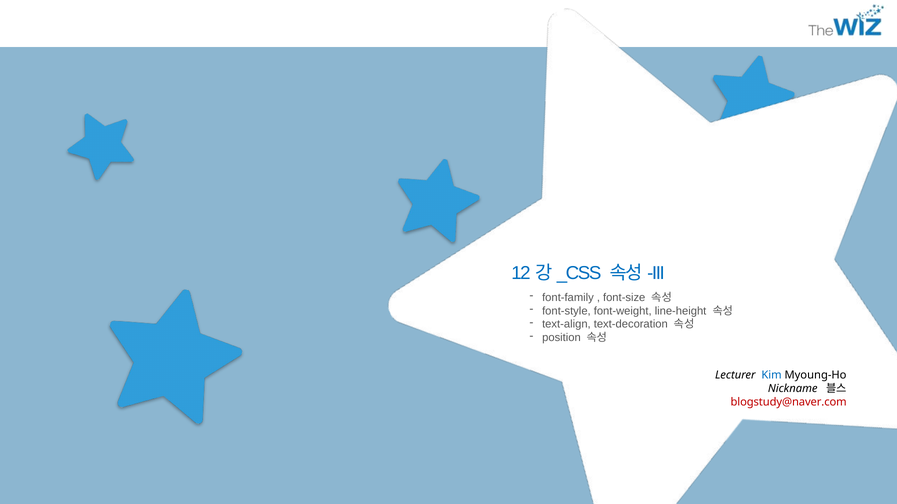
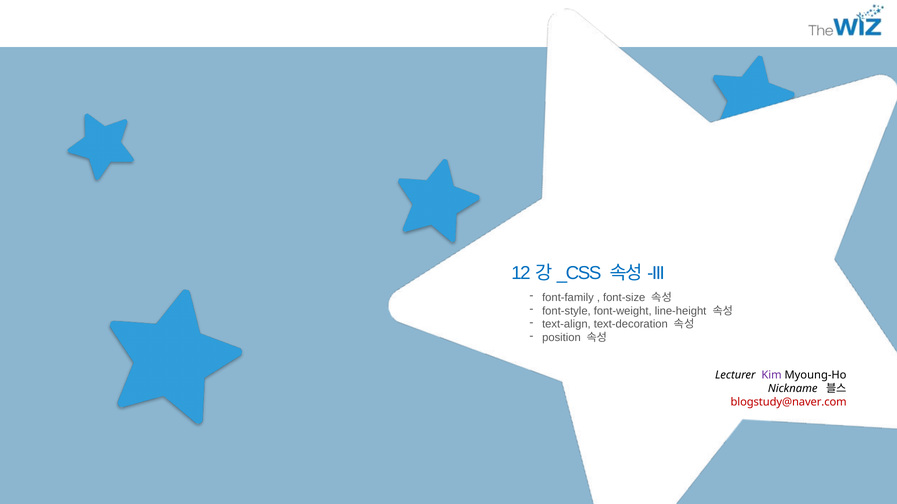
Kim colour: blue -> purple
